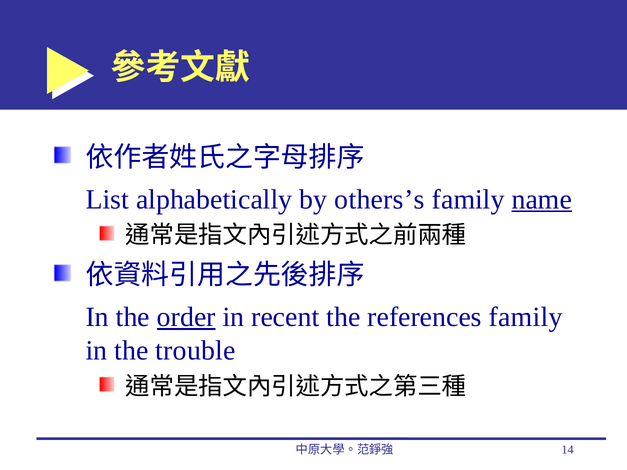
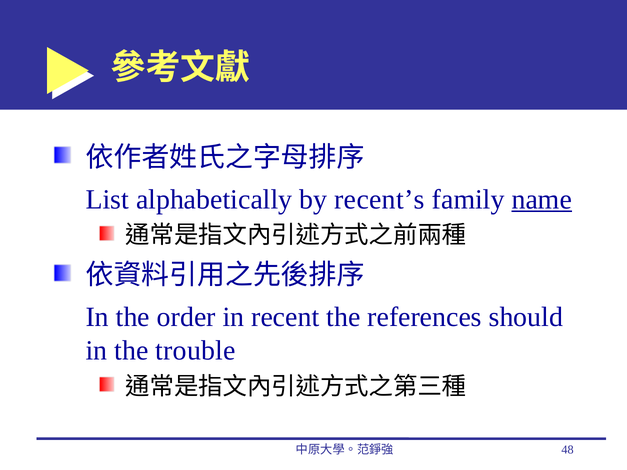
others’s: others’s -> recent’s
order underline: present -> none
references family: family -> should
14: 14 -> 48
